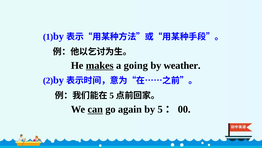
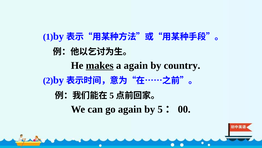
a going: going -> again
weather: weather -> country
can underline: present -> none
